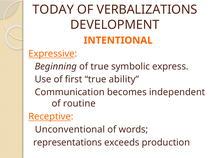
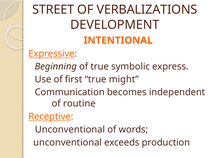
TODAY: TODAY -> STREET
ability: ability -> might
representations at (68, 142): representations -> unconventional
